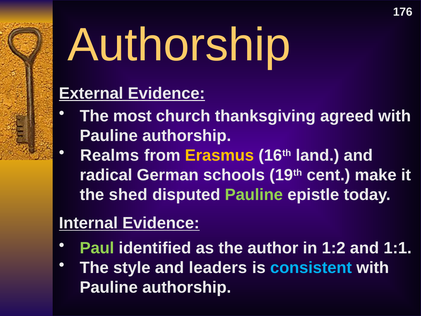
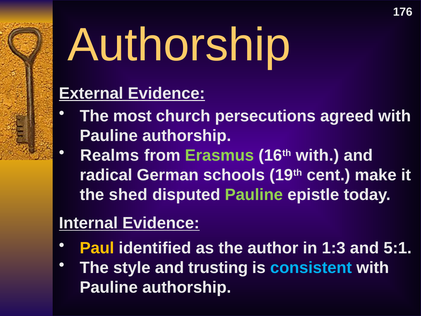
thanksgiving: thanksgiving -> persecutions
Erasmus colour: yellow -> light green
16th land: land -> with
Paul colour: light green -> yellow
1:2: 1:2 -> 1:3
1:1: 1:1 -> 5:1
leaders: leaders -> trusting
